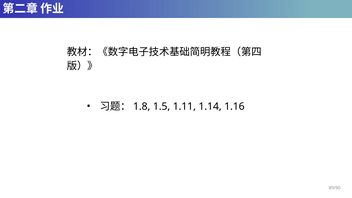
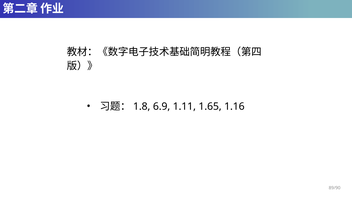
1.5: 1.5 -> 6.9
1.14: 1.14 -> 1.65
